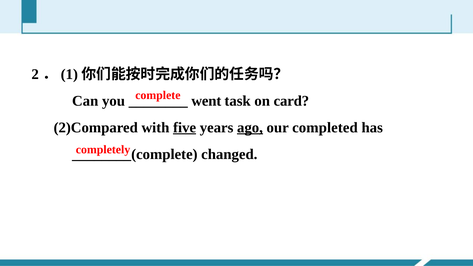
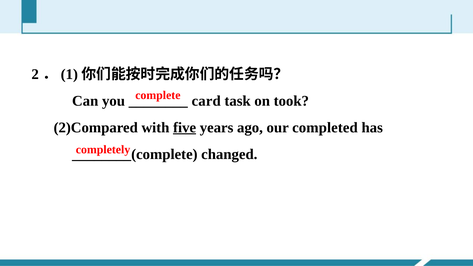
went: went -> card
card: card -> took
ago underline: present -> none
